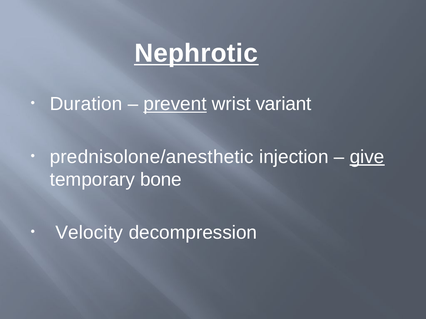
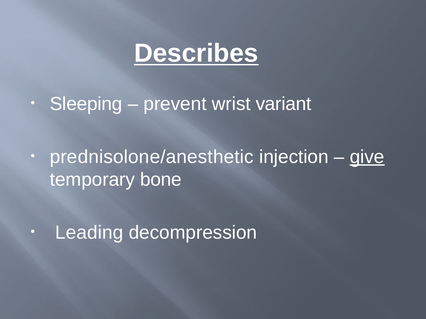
Nephrotic: Nephrotic -> Describes
Duration: Duration -> Sleeping
prevent underline: present -> none
Velocity: Velocity -> Leading
